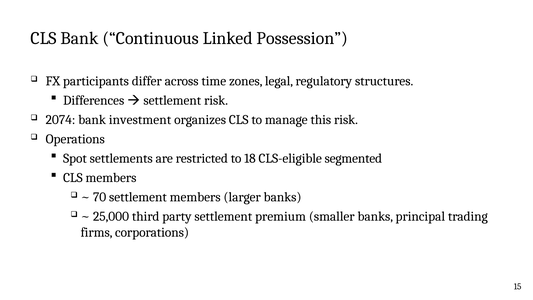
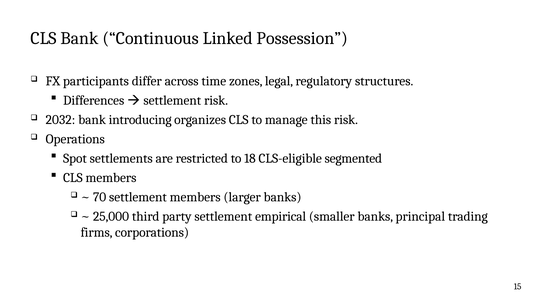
2074: 2074 -> 2032
investment: investment -> introducing
premium: premium -> empirical
